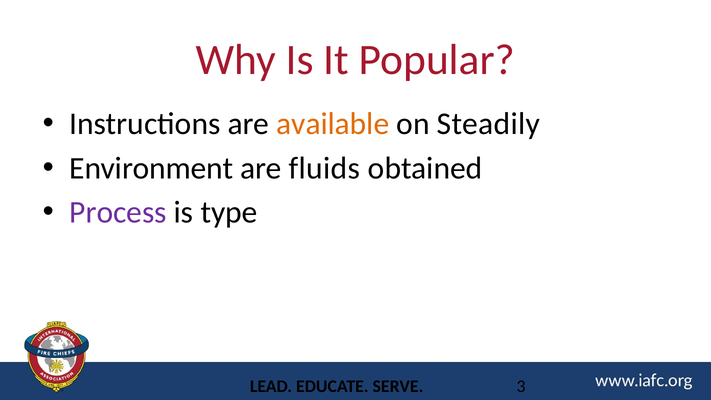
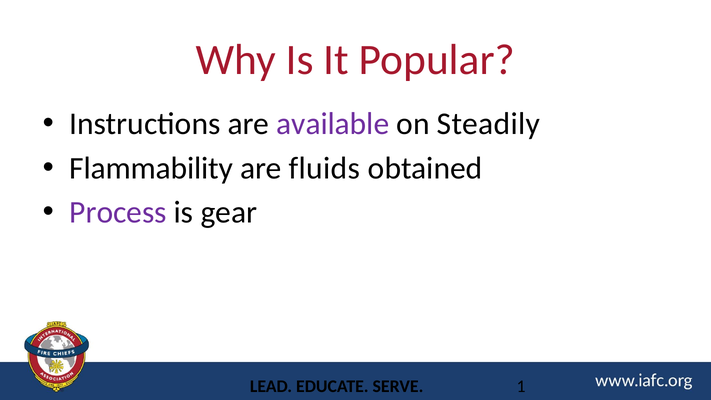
available colour: orange -> purple
Environment: Environment -> Flammability
type: type -> gear
3: 3 -> 1
